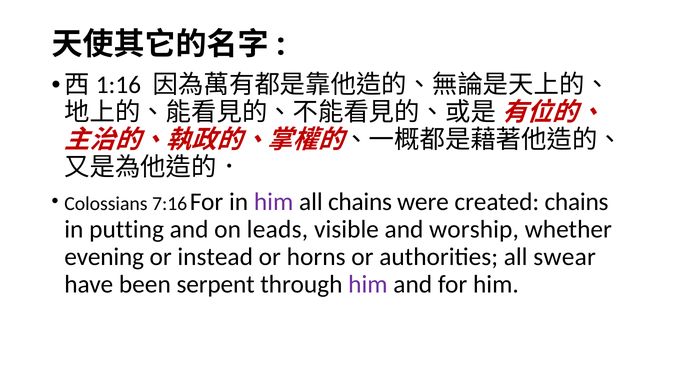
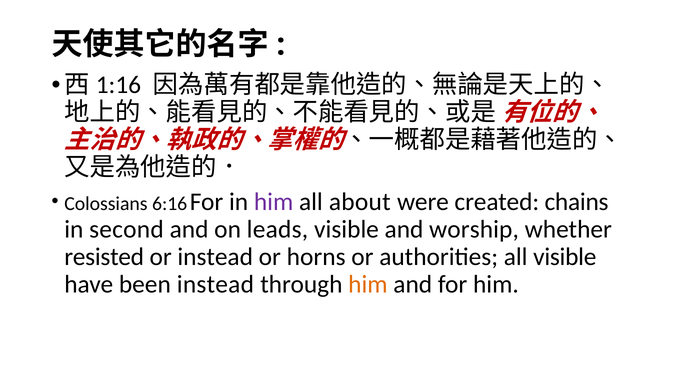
7:16: 7:16 -> 6:16
all chains: chains -> about
putting: putting -> second
evening: evening -> resisted
all swear: swear -> visible
been serpent: serpent -> instead
him at (368, 284) colour: purple -> orange
